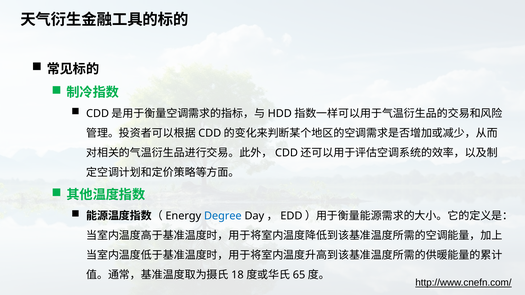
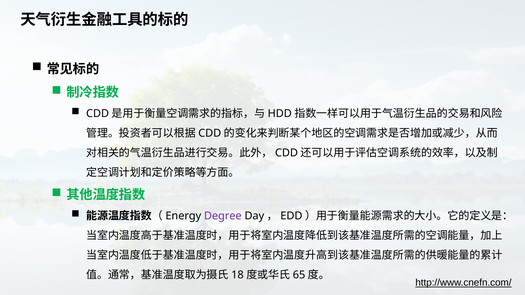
Degree colour: blue -> purple
